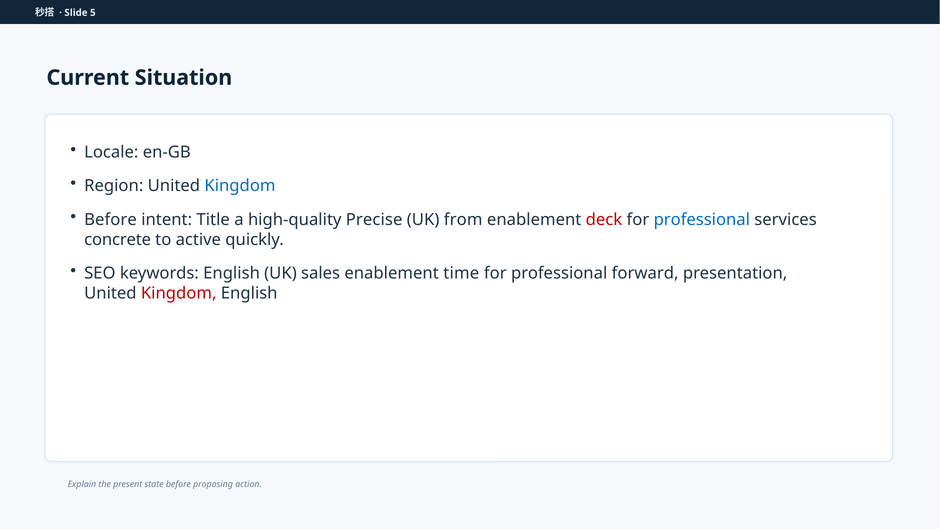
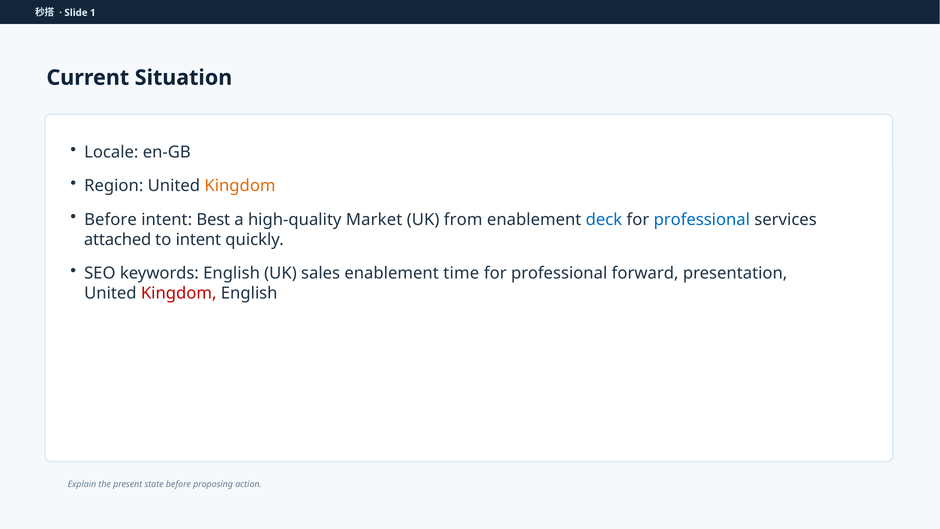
5: 5 -> 1
Kingdom at (240, 186) colour: blue -> orange
Title: Title -> Best
Precise: Precise -> Market
deck colour: red -> blue
concrete: concrete -> attached
to active: active -> intent
